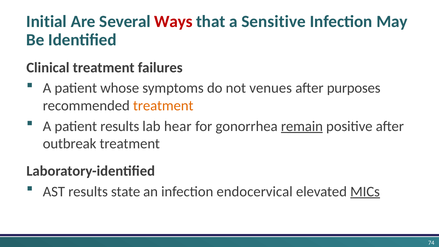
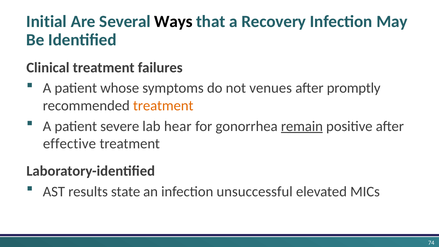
Ways colour: red -> black
Sensitive: Sensitive -> Recovery
purposes: purposes -> promptly
patient results: results -> severe
outbreak: outbreak -> effective
endocervical: endocervical -> unsuccessful
MICs underline: present -> none
